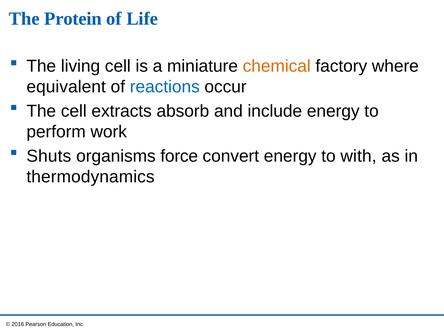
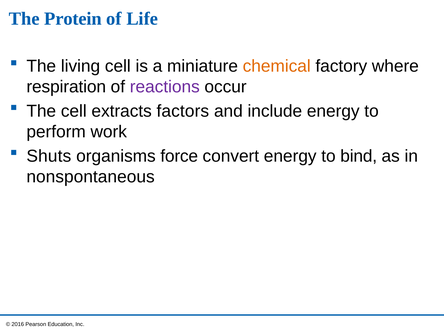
equivalent: equivalent -> respiration
reactions colour: blue -> purple
absorb: absorb -> factors
with: with -> bind
thermodynamics: thermodynamics -> nonspontaneous
